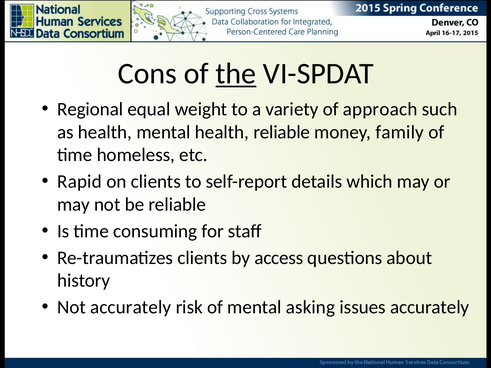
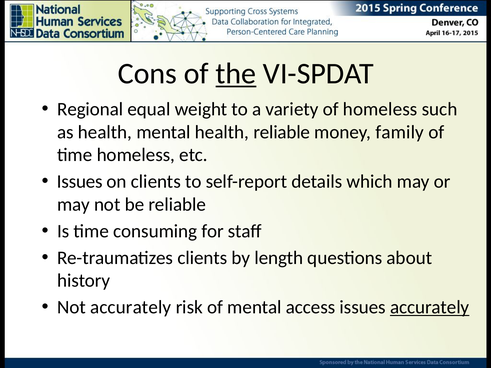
of approach: approach -> homeless
Rapid at (80, 182): Rapid -> Issues
access: access -> length
asking: asking -> access
accurately at (430, 308) underline: none -> present
